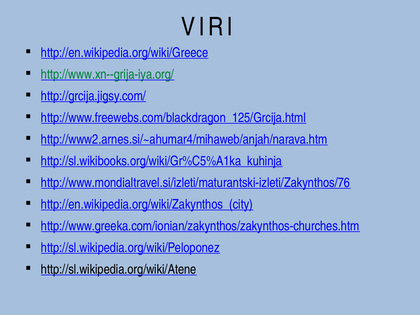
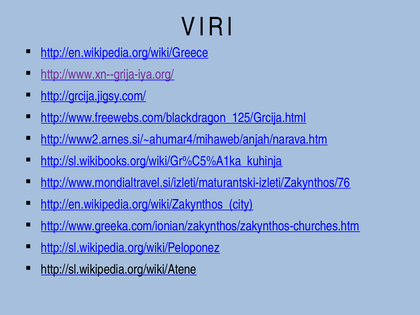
http://www.xn--grija-iya.org/ colour: green -> purple
